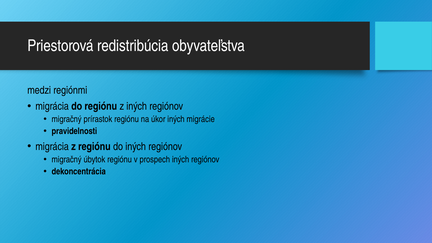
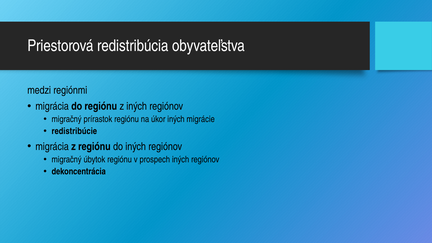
pravidelnosti: pravidelnosti -> redistribúcie
